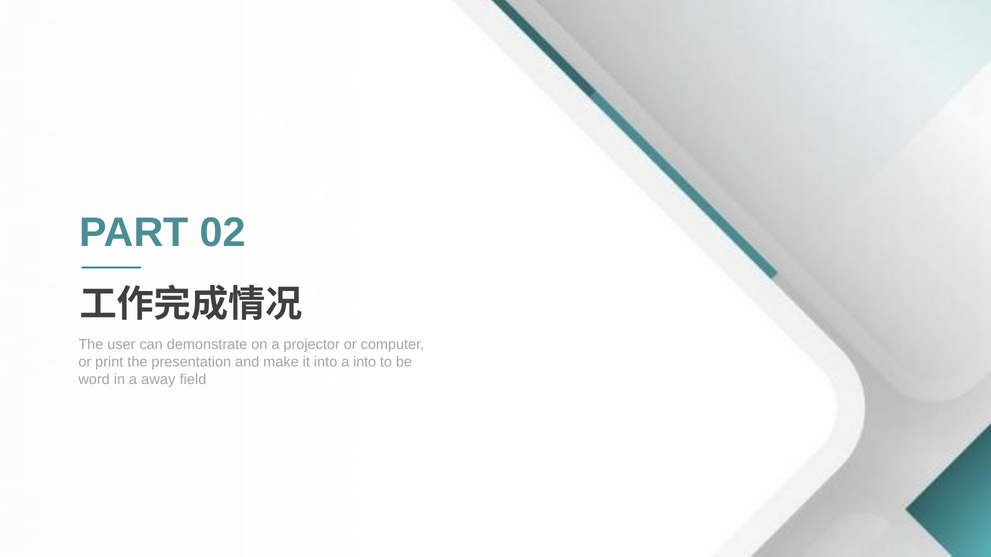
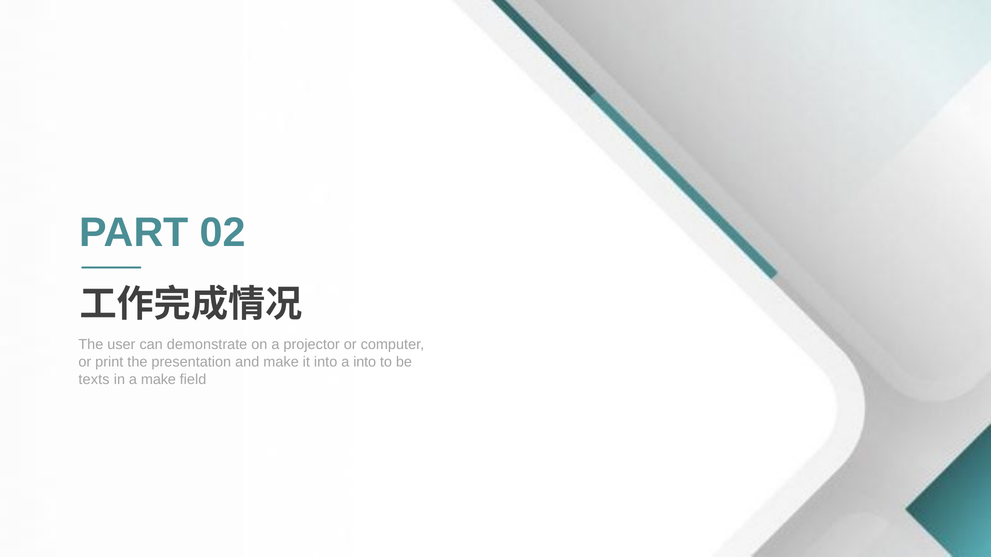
word: word -> texts
a away: away -> make
